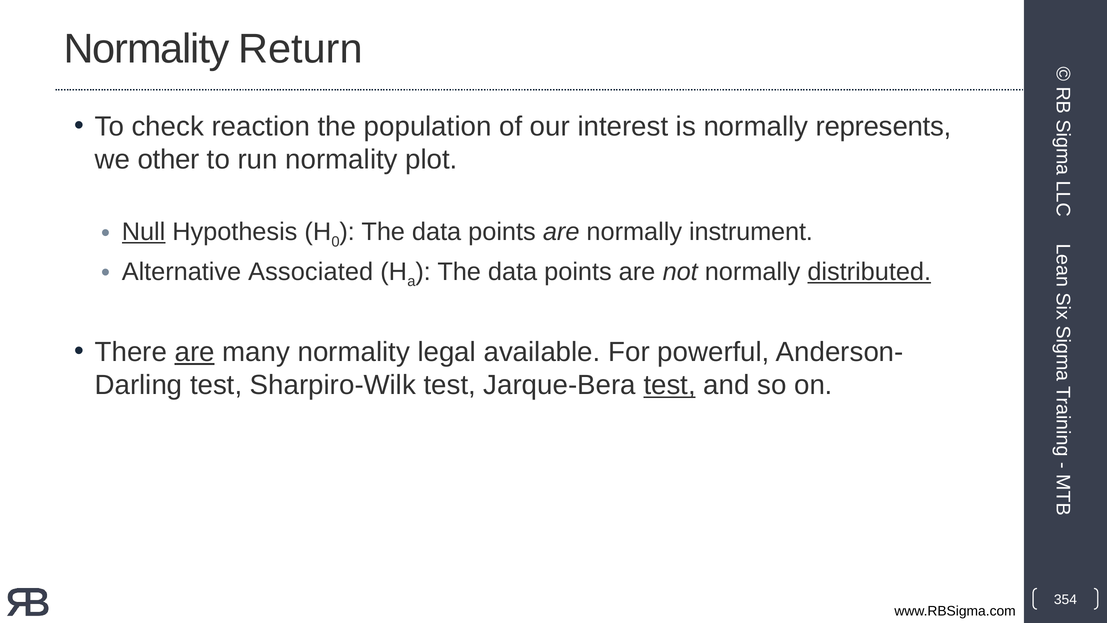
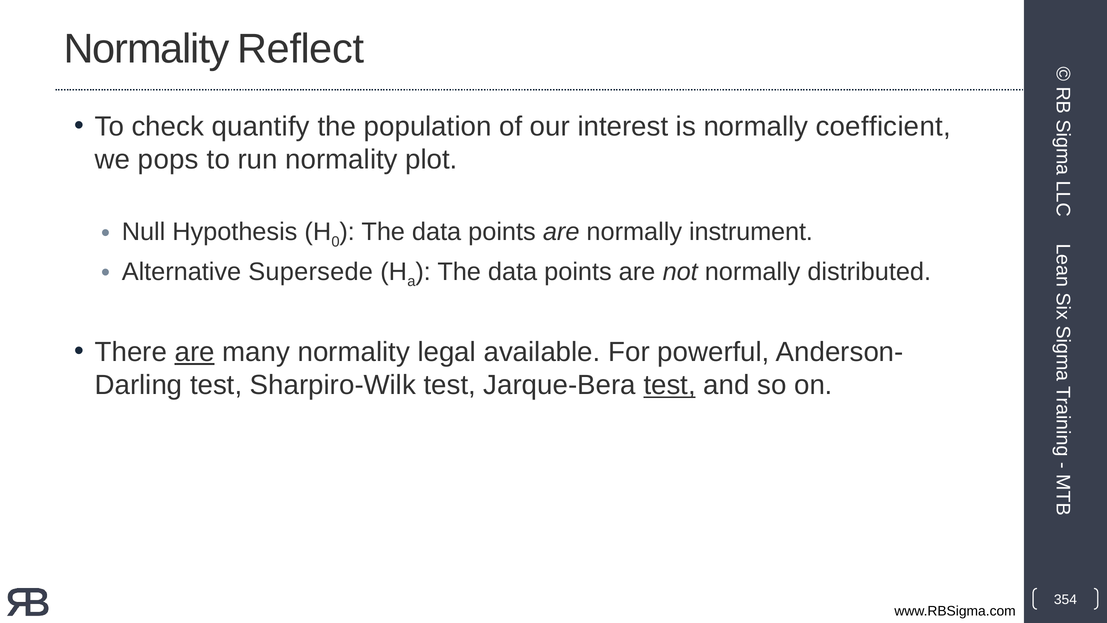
Return: Return -> Reflect
reaction: reaction -> quantify
represents: represents -> coefficient
other: other -> pops
Null underline: present -> none
Associated: Associated -> Supersede
distributed underline: present -> none
